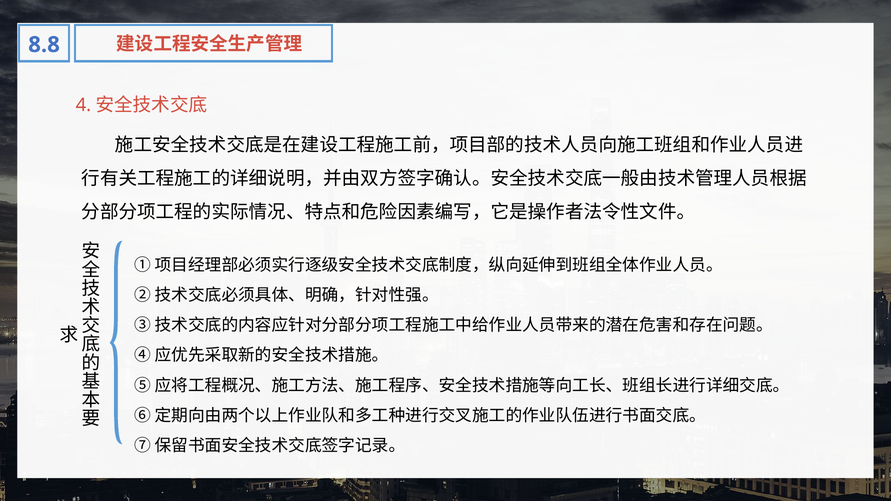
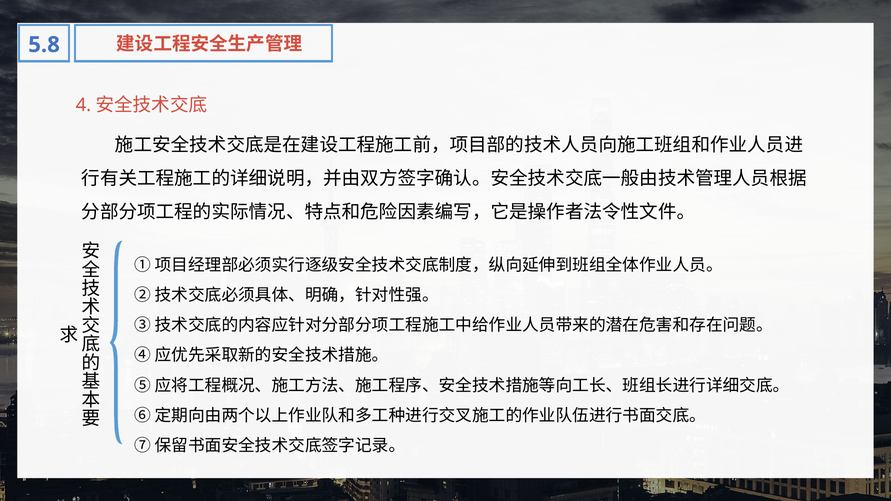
8.8: 8.8 -> 5.8
